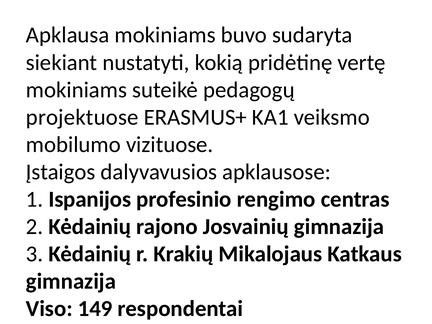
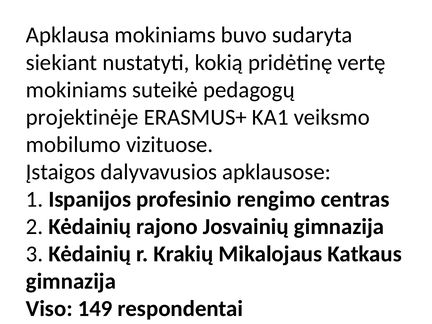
projektuose: projektuose -> projektinėje
